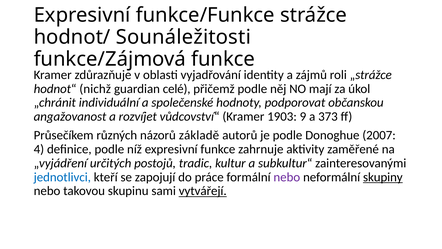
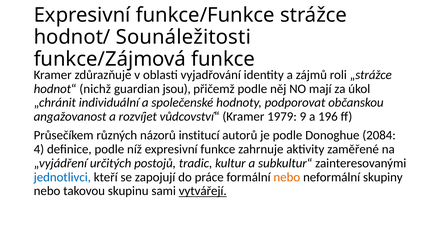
celé: celé -> jsou
1903: 1903 -> 1979
373: 373 -> 196
základě: základě -> institucí
2007: 2007 -> 2084
nebo at (287, 177) colour: purple -> orange
skupiny underline: present -> none
